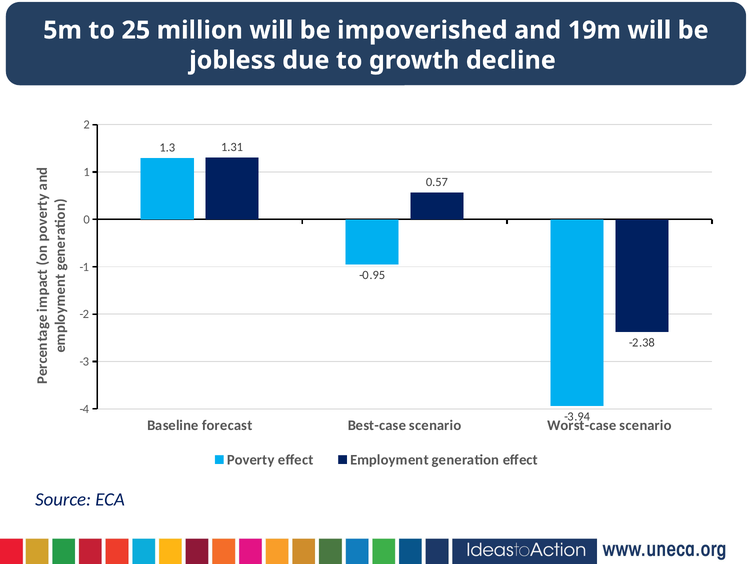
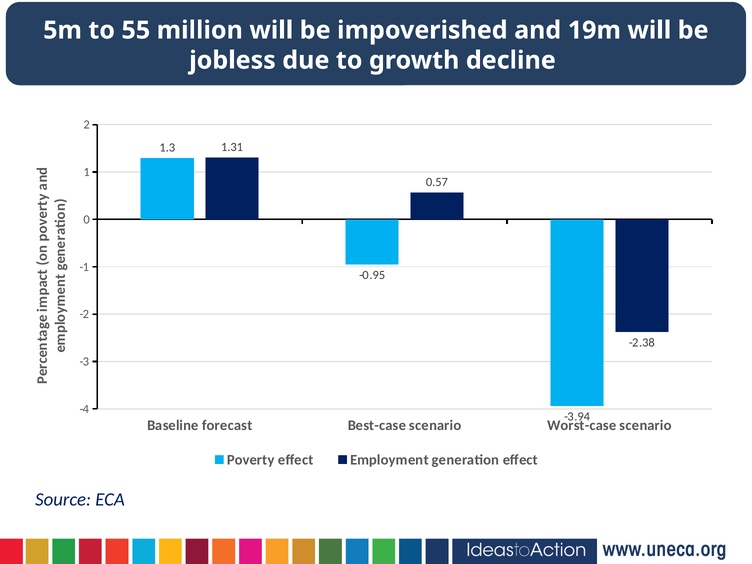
25: 25 -> 55
